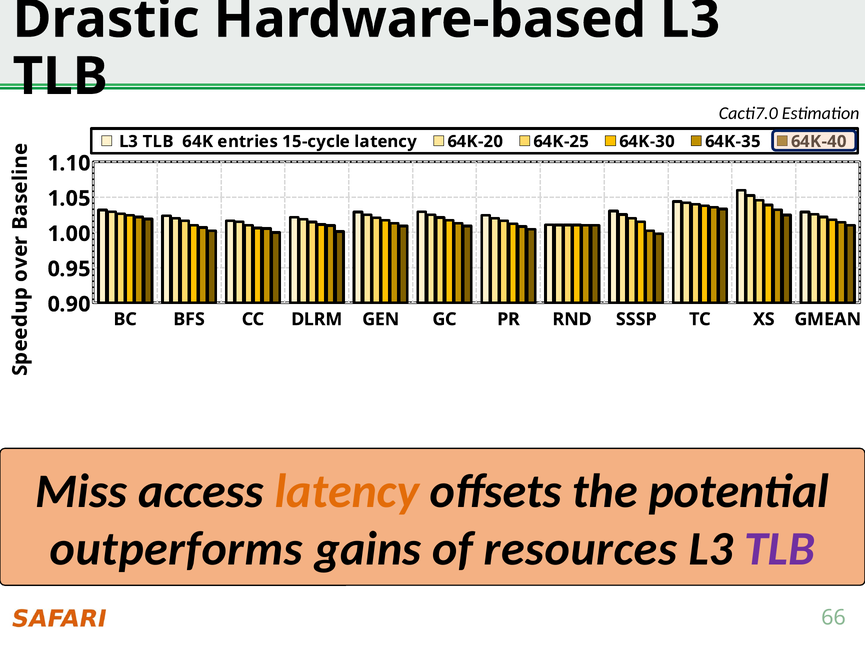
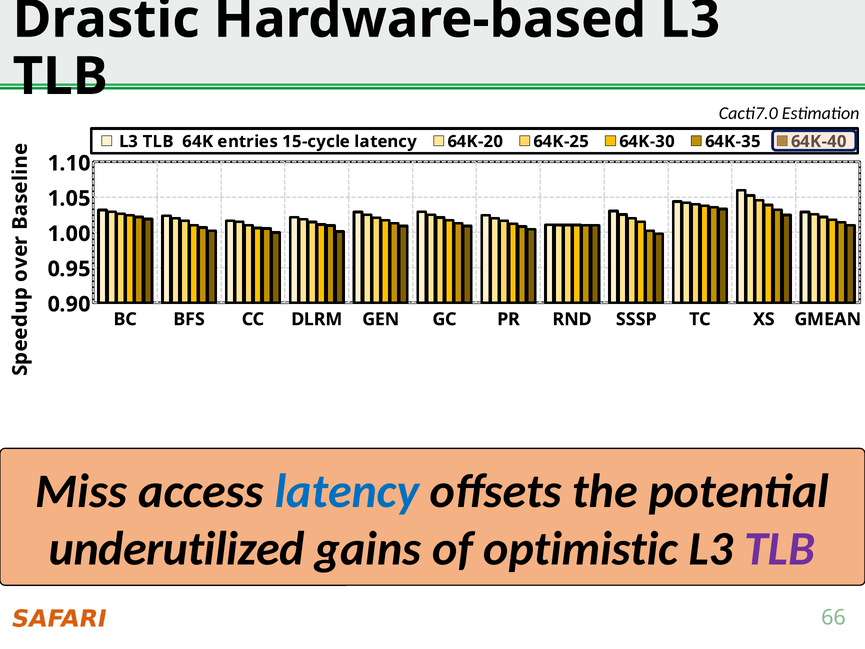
latency at (347, 491) colour: orange -> blue
outperforms: outperforms -> underutilized
resources: resources -> optimistic
